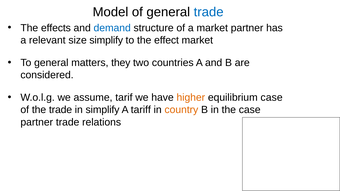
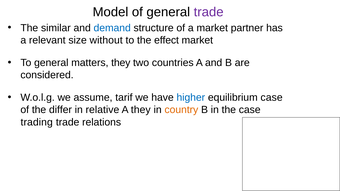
trade at (209, 12) colour: blue -> purple
effects: effects -> similar
size simplify: simplify -> without
higher colour: orange -> blue
the trade: trade -> differ
in simplify: simplify -> relative
A tariff: tariff -> they
partner at (37, 122): partner -> trading
